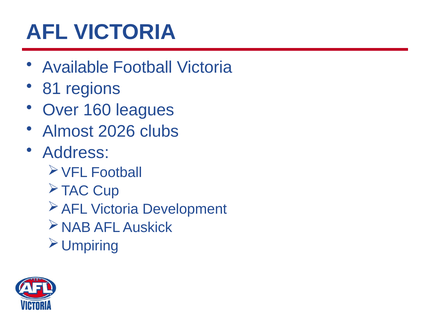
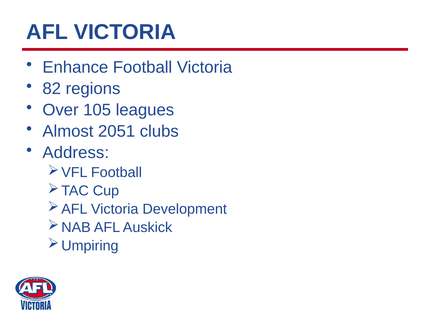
Available: Available -> Enhance
81: 81 -> 82
160: 160 -> 105
2026: 2026 -> 2051
